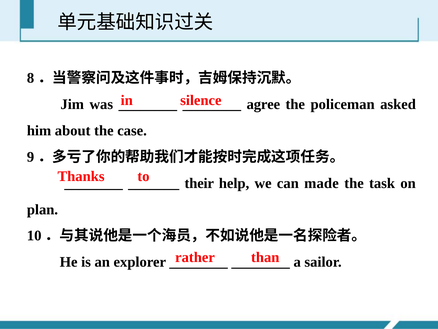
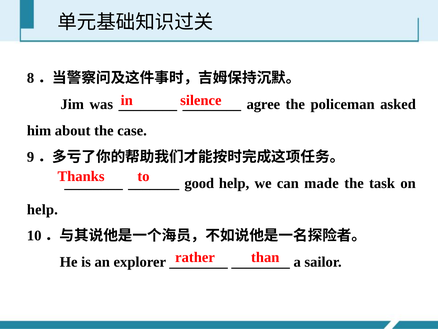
their: their -> good
plan at (42, 209): plan -> help
